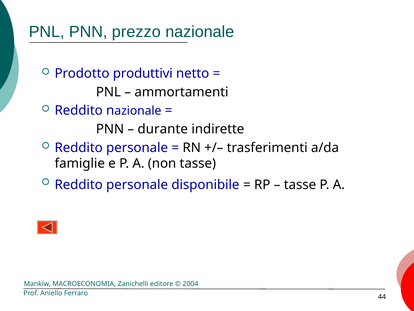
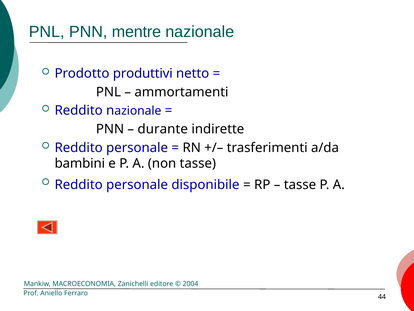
prezzo: prezzo -> mentre
famiglie: famiglie -> bambini
